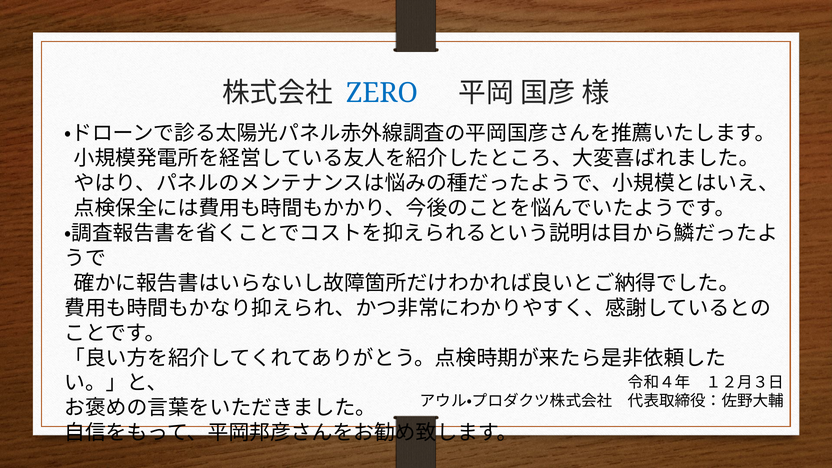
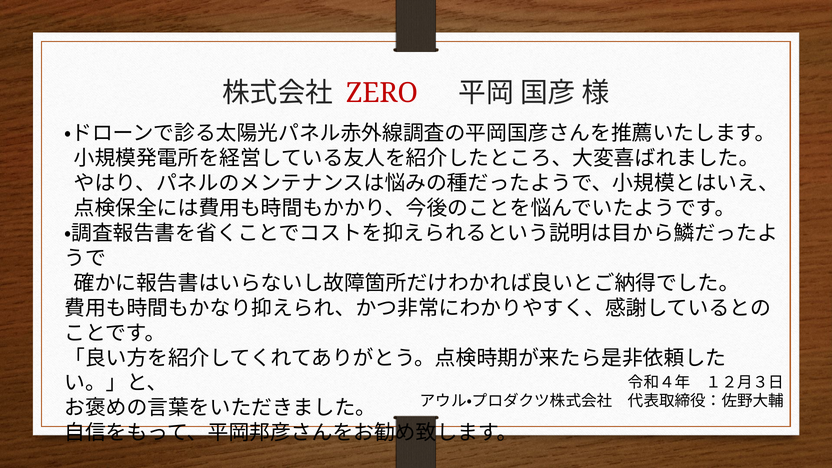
ZERO colour: blue -> red
